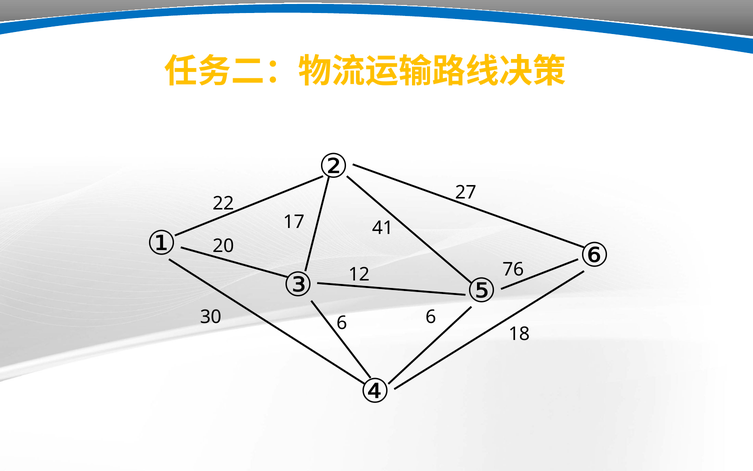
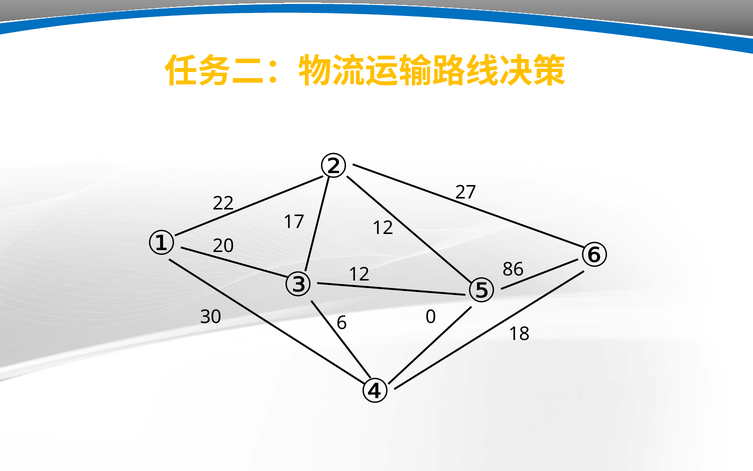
17 41: 41 -> 12
76: 76 -> 86
6 6: 6 -> 0
